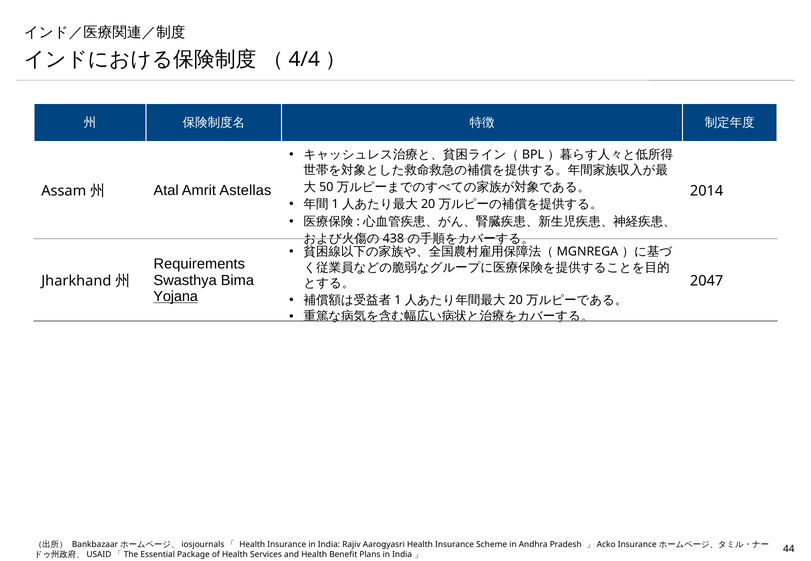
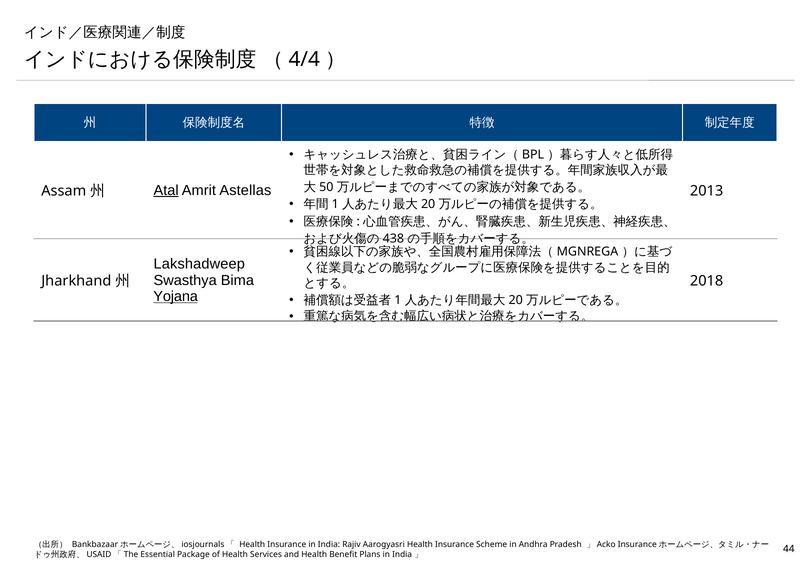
Atal underline: none -> present
2014: 2014 -> 2013
Requirements: Requirements -> Lakshadweep
2047: 2047 -> 2018
